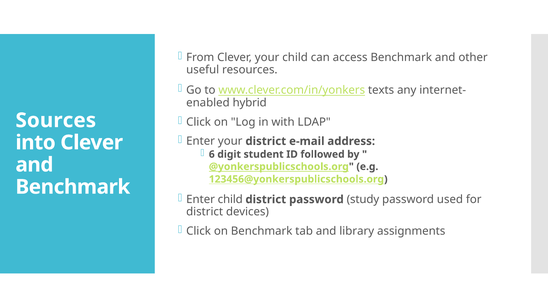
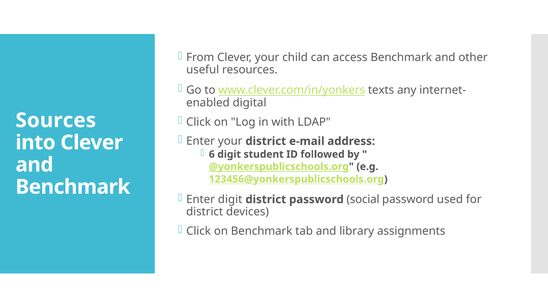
hybrid: hybrid -> digital
Enter child: child -> digit
study: study -> social
